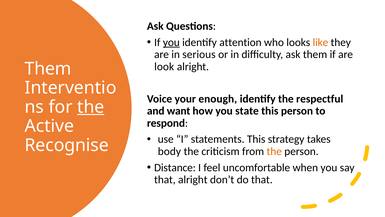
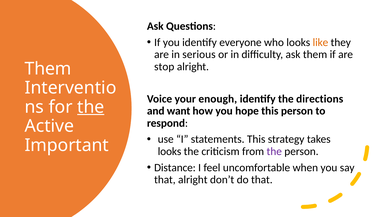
you at (171, 42) underline: present -> none
attention: attention -> everyone
look: look -> stop
respectful: respectful -> directions
state: state -> hope
Recognise: Recognise -> Important
body at (169, 151): body -> looks
the at (274, 151) colour: orange -> purple
